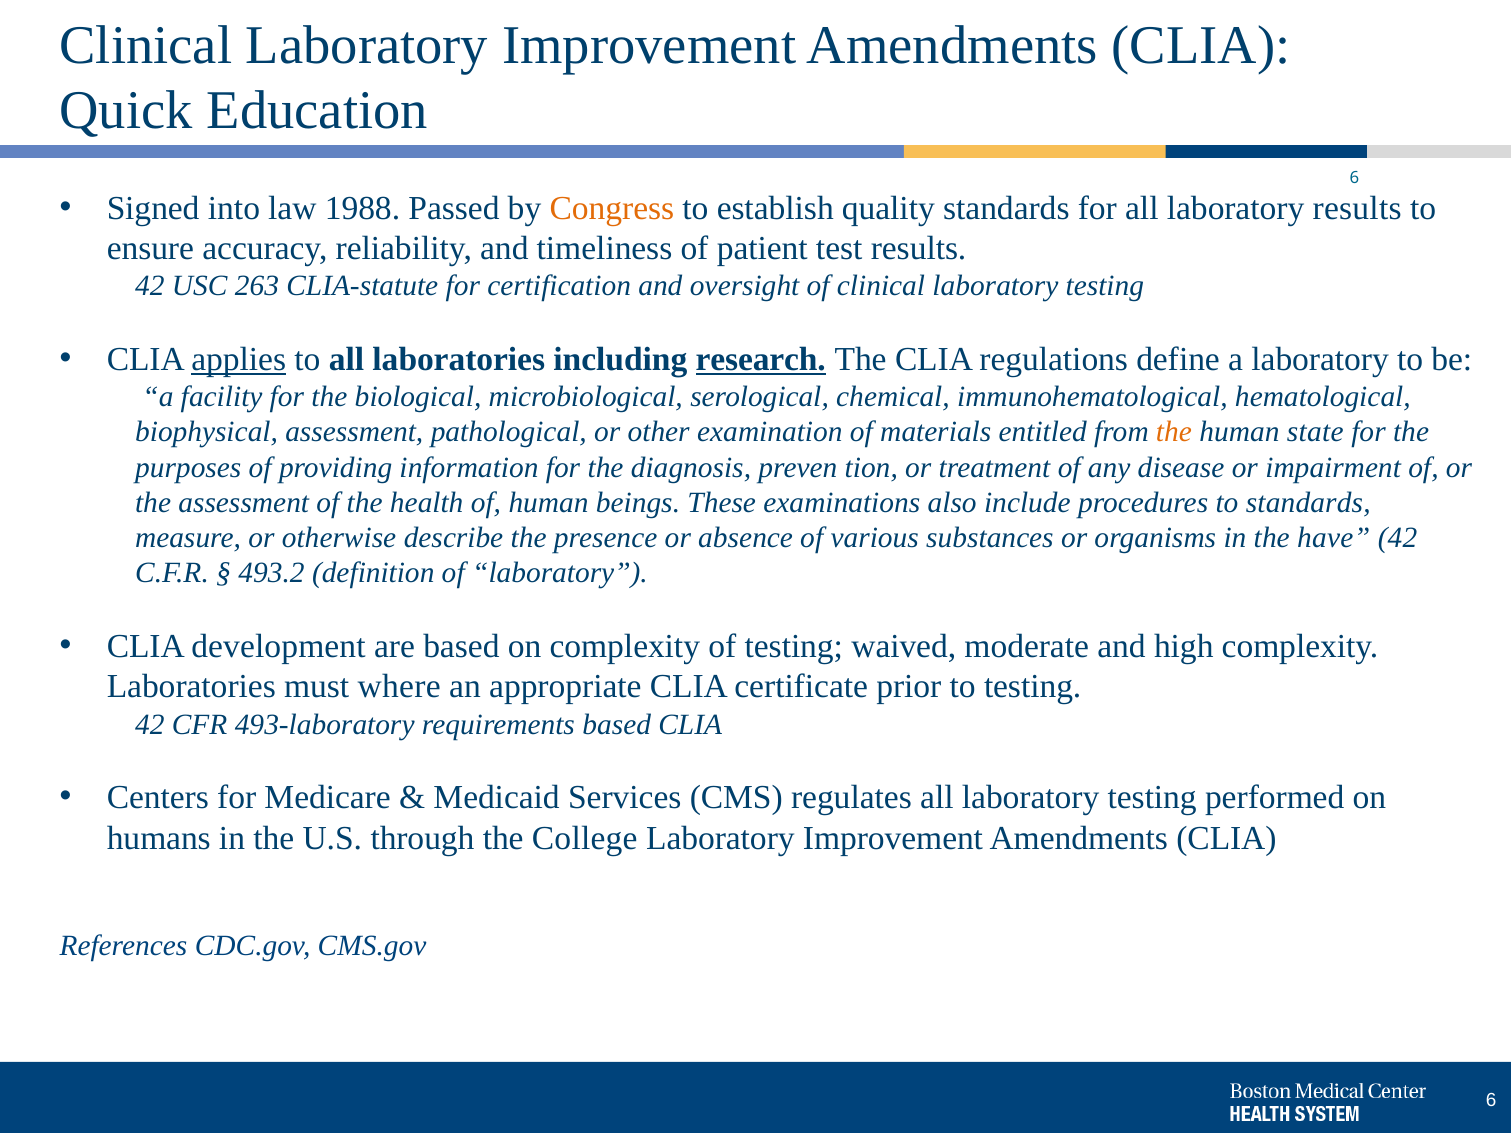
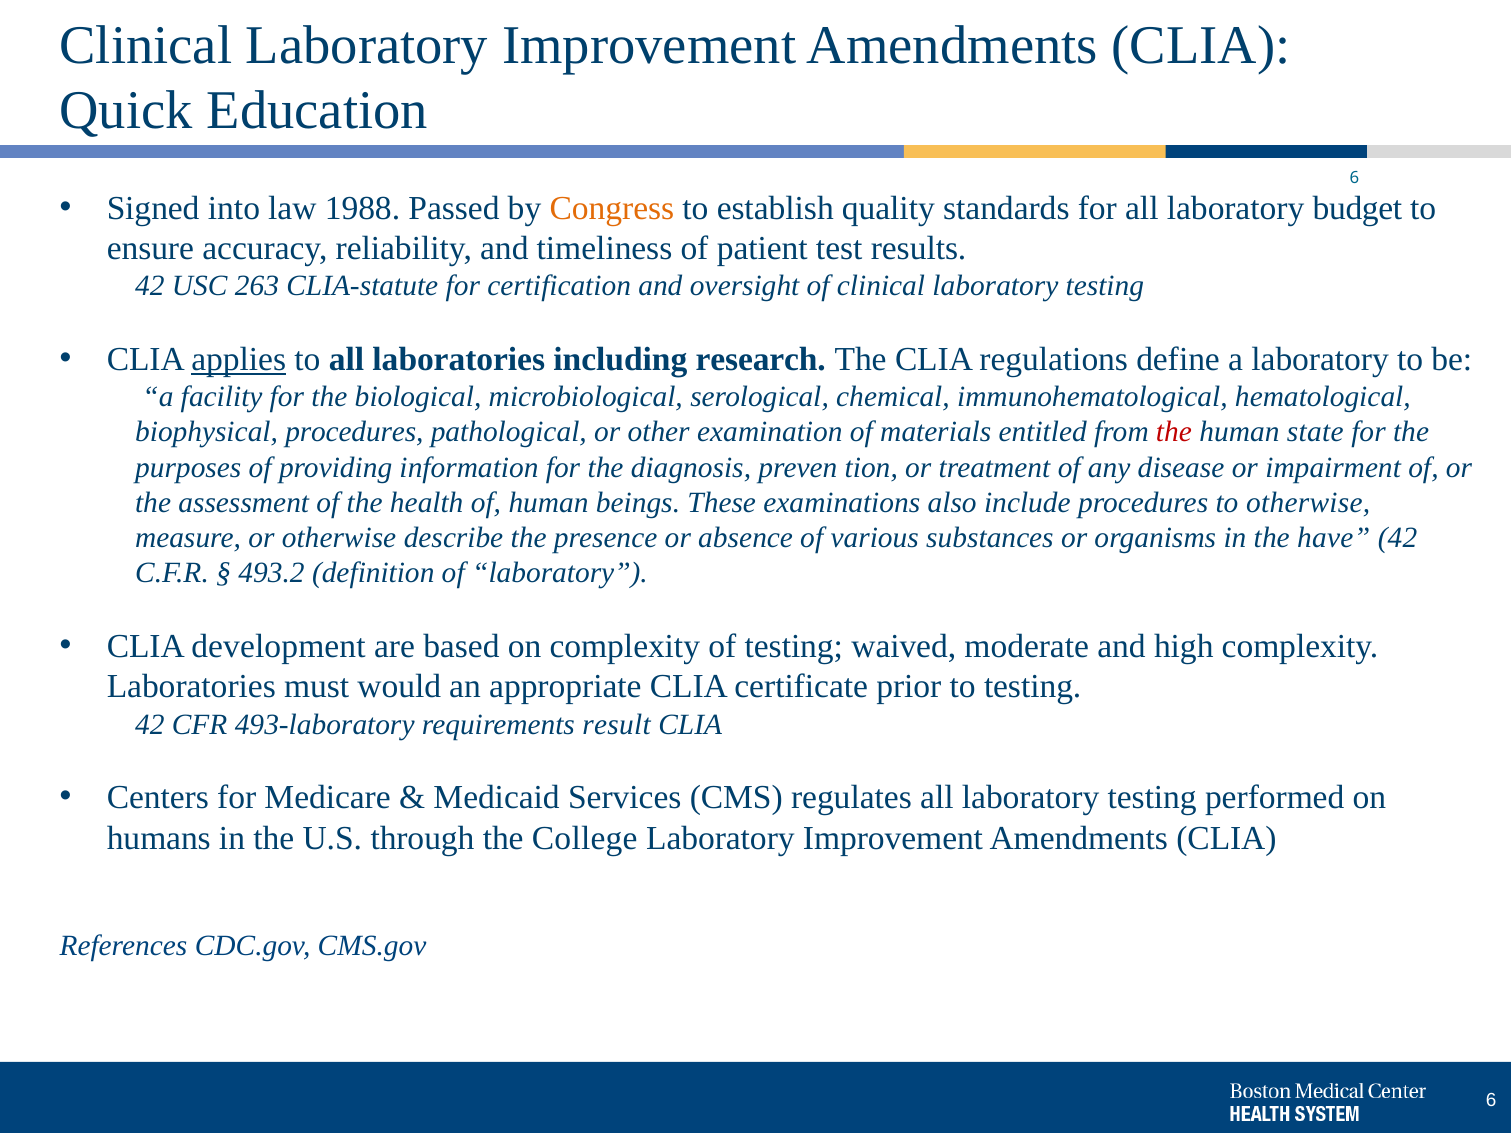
laboratory results: results -> budget
research underline: present -> none
biophysical assessment: assessment -> procedures
the at (1174, 432) colour: orange -> red
to standards: standards -> otherwise
where: where -> would
requirements based: based -> result
